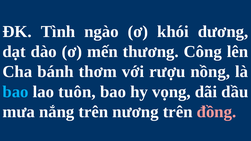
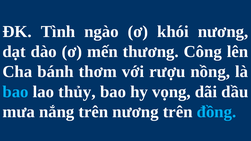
khói dương: dương -> nương
tuôn: tuôn -> thủy
đồng colour: pink -> light blue
